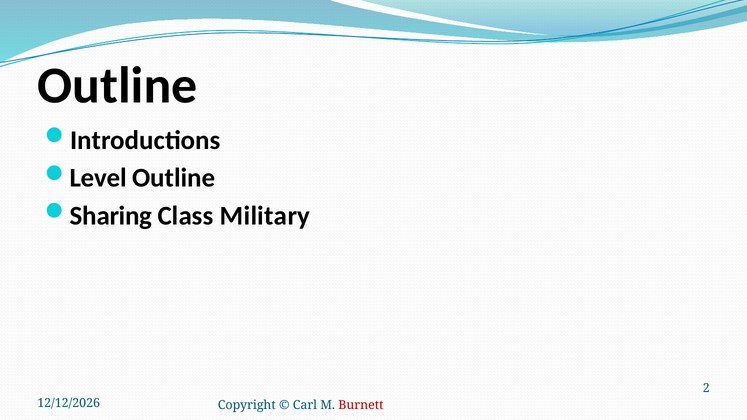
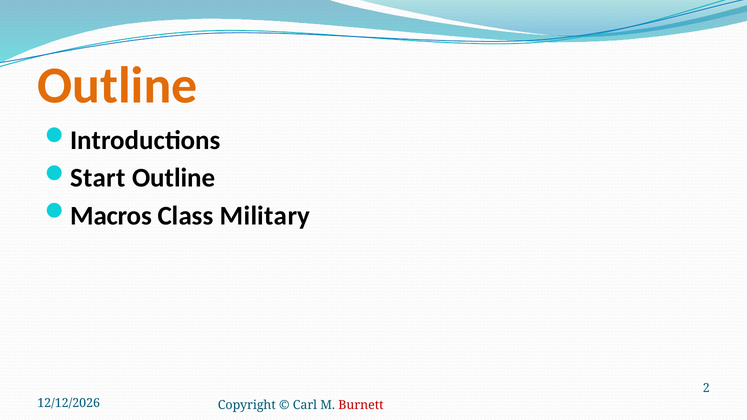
Outline at (117, 86) colour: black -> orange
Level: Level -> Start
Sharing: Sharing -> Macros
